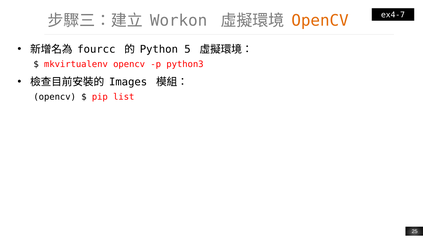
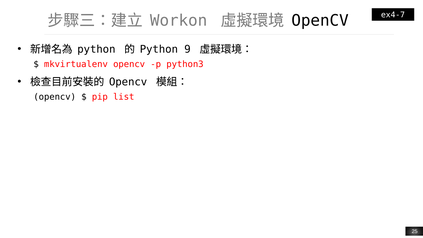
OpenCV at (320, 21) colour: orange -> black
fourcc at (96, 49): fourcc -> python
5: 5 -> 9
Images at (128, 82): Images -> Opencv
